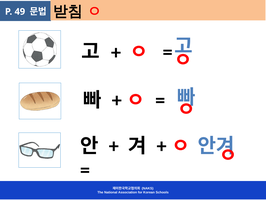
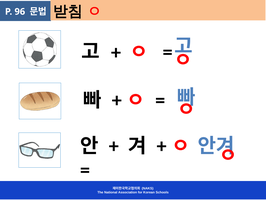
49: 49 -> 96
